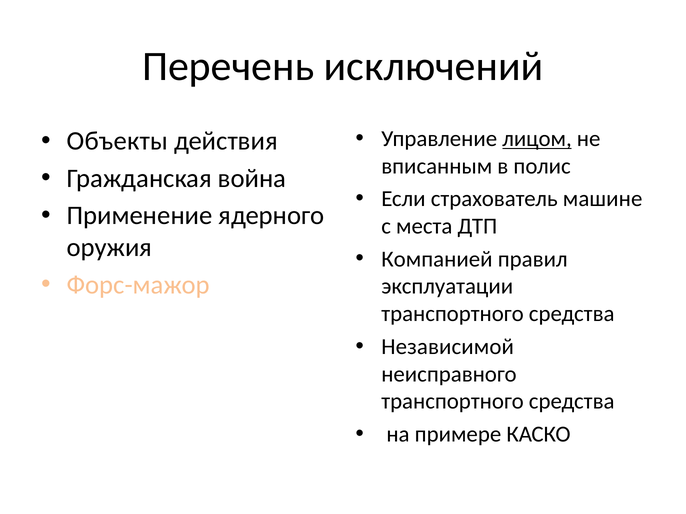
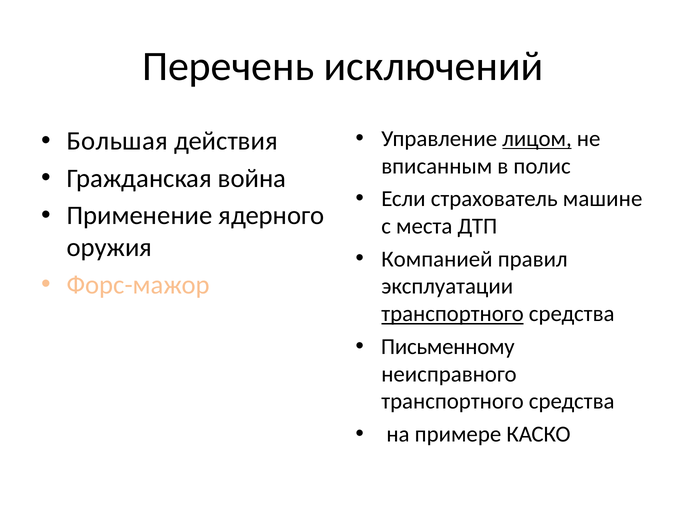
Объекты: Объекты -> Большая
транспортного at (453, 314) underline: none -> present
Независимой: Независимой -> Письменному
